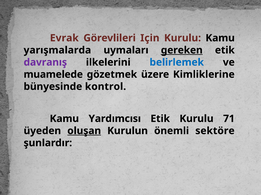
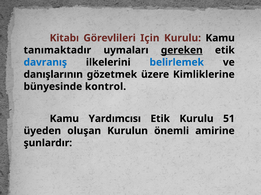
Evrak: Evrak -> Kitabı
yarışmalarda: yarışmalarda -> tanımaktadır
davranış colour: purple -> blue
muamelede: muamelede -> danışlarının
71: 71 -> 51
oluşan underline: present -> none
sektöre: sektöre -> amirine
